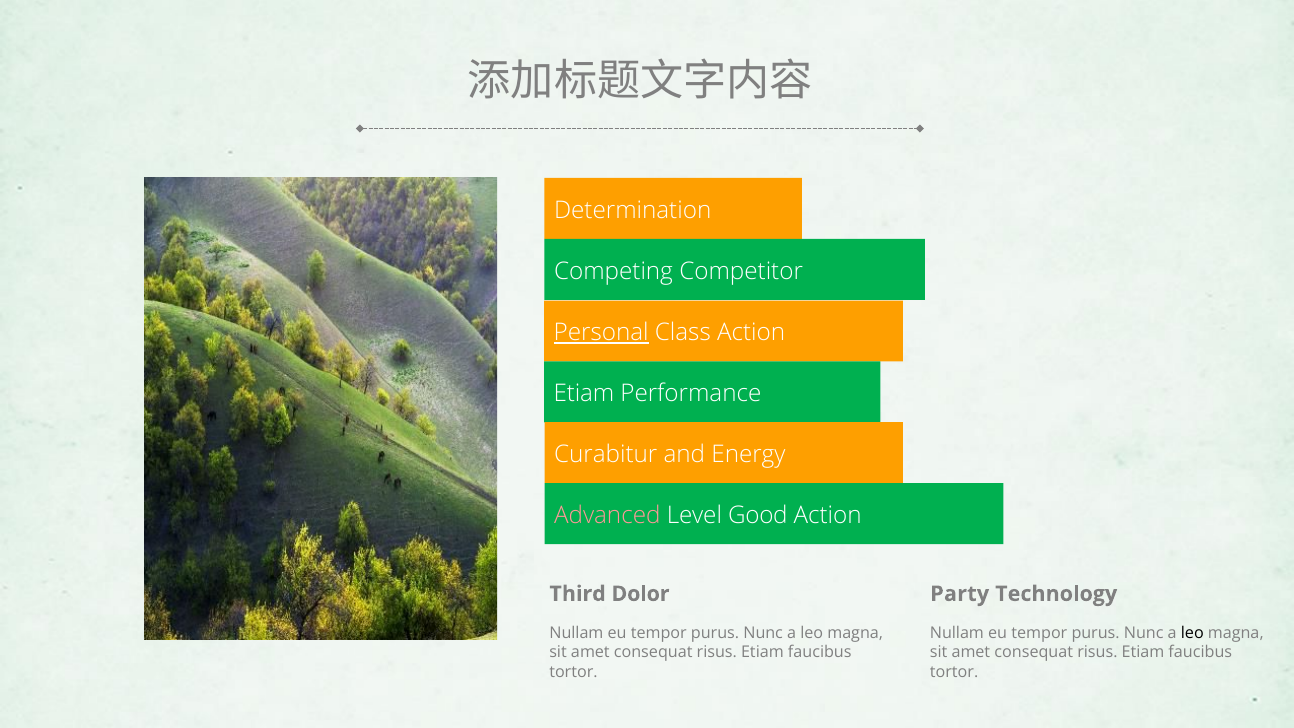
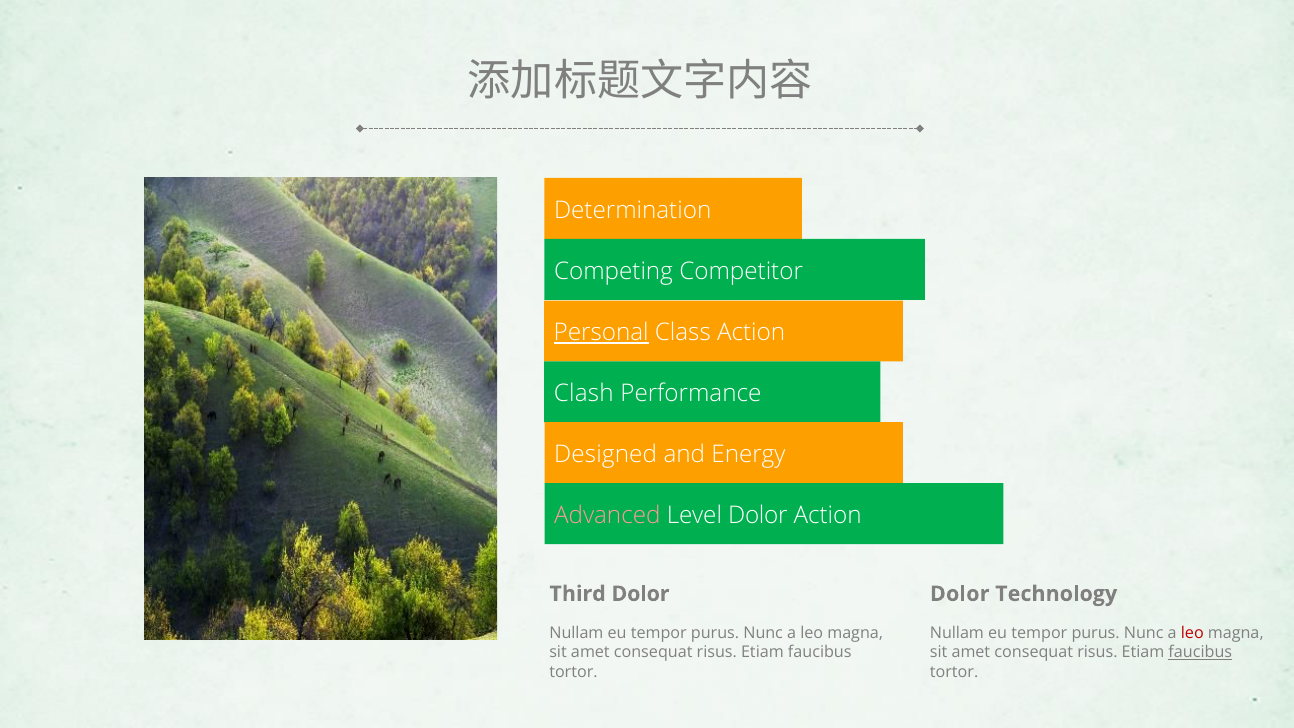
Etiam at (584, 394): Etiam -> Clash
Curabitur: Curabitur -> Designed
Level Good: Good -> Dolor
Party at (960, 594): Party -> Dolor
leo at (1192, 633) colour: black -> red
faucibus at (1200, 652) underline: none -> present
